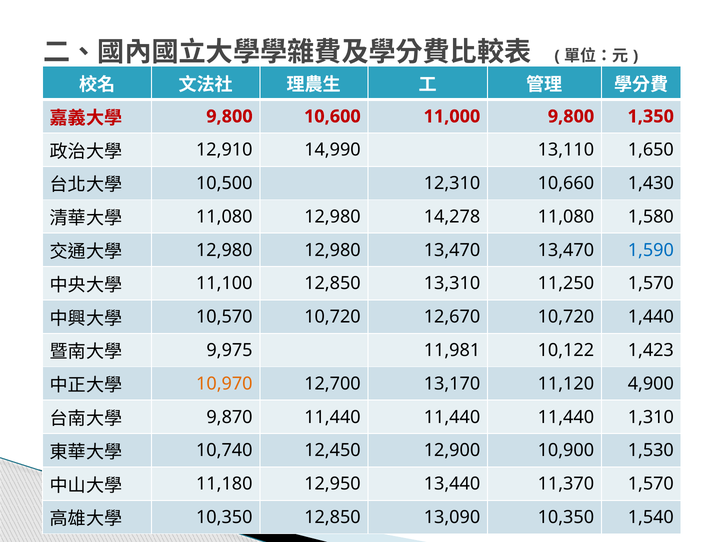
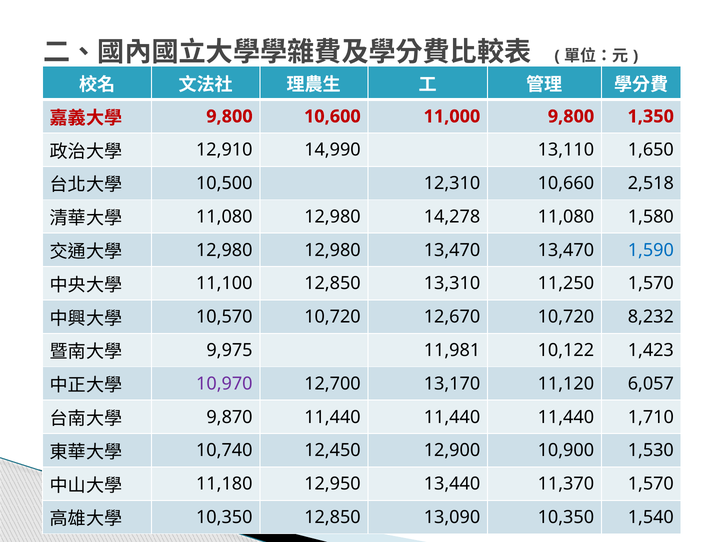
1,430: 1,430 -> 2,518
1,440: 1,440 -> 8,232
10,970 colour: orange -> purple
4,900: 4,900 -> 6,057
1,310: 1,310 -> 1,710
